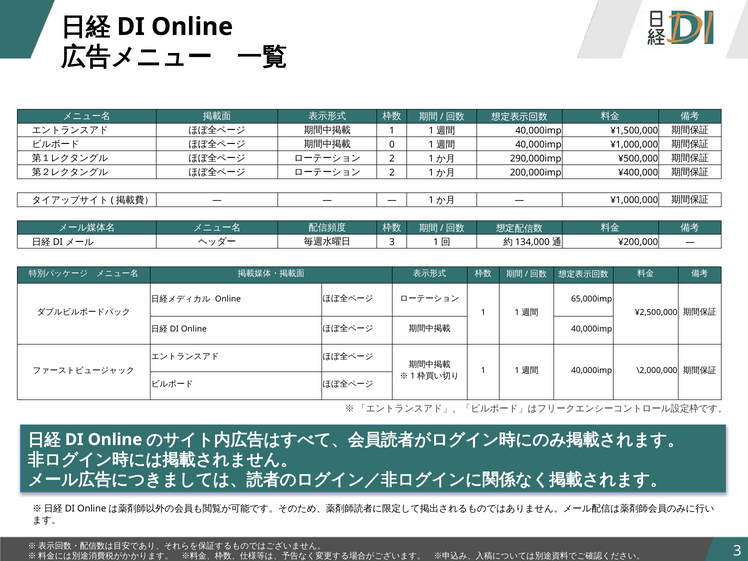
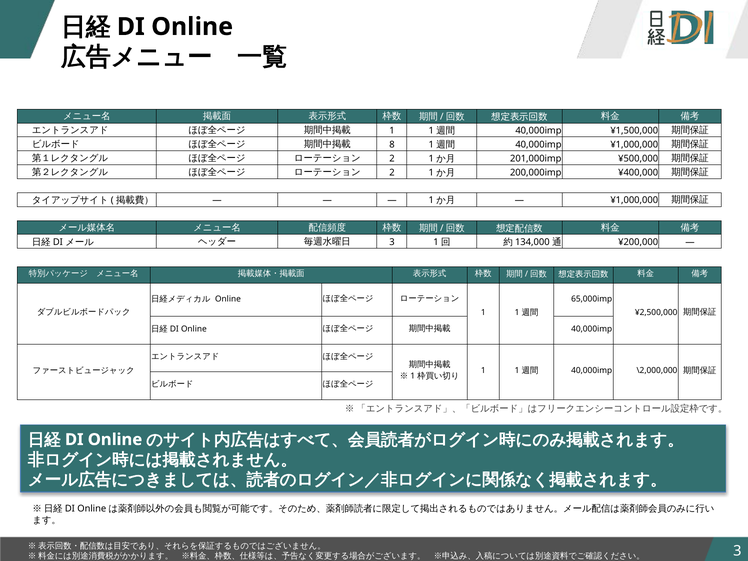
0: 0 -> 8
290,000imp: 290,000imp -> 201,000imp
